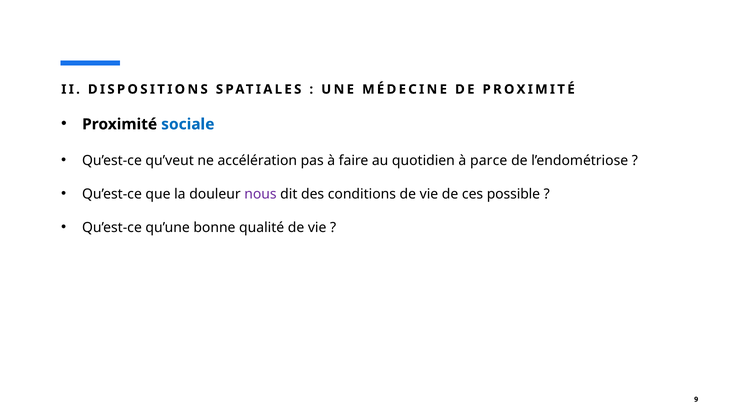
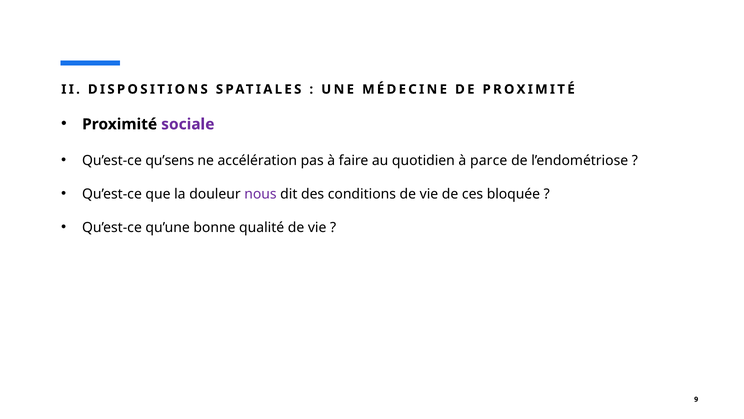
sociale colour: blue -> purple
qu’veut: qu’veut -> qu’sens
possible: possible -> bloquée
